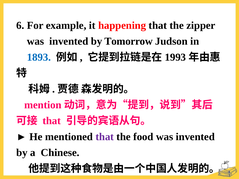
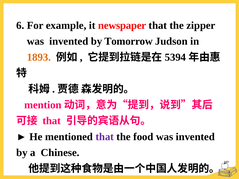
happening: happening -> newspaper
1893 colour: blue -> orange
1993: 1993 -> 5394
